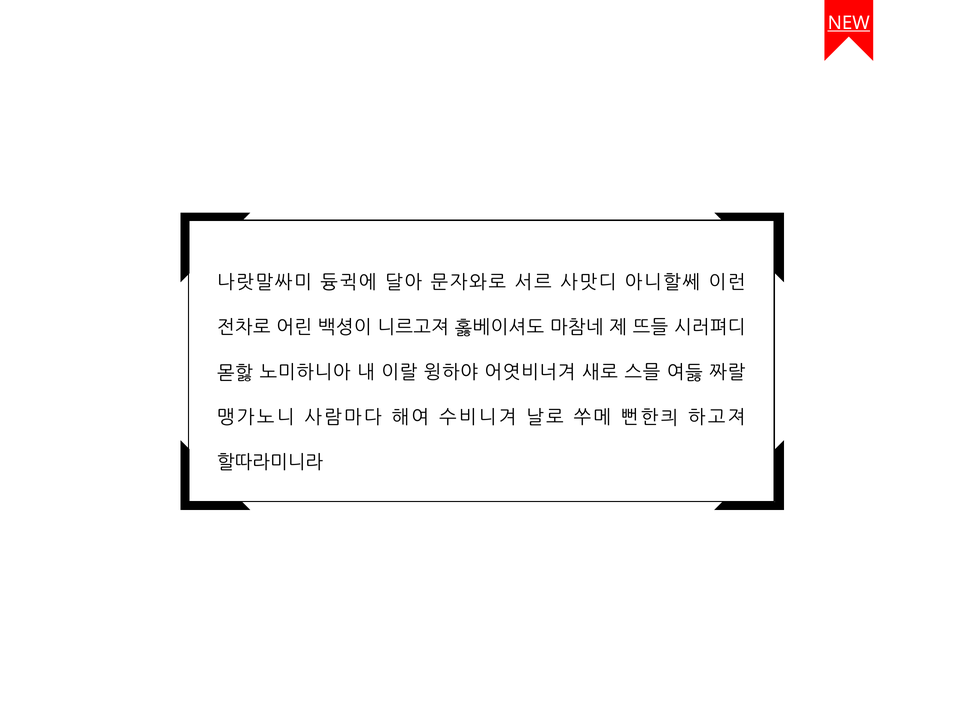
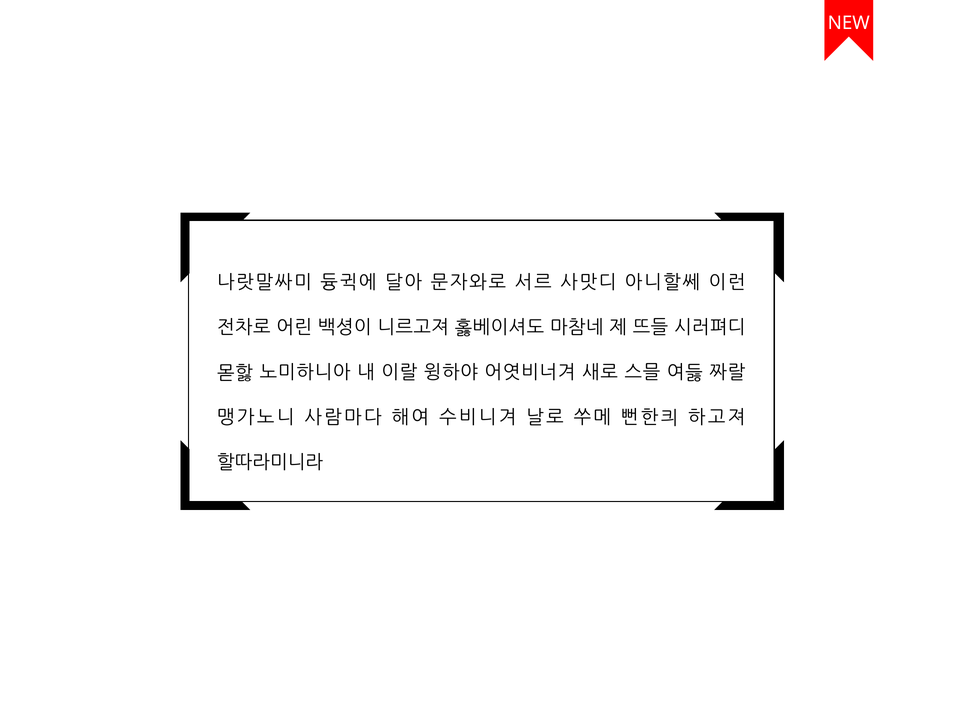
NEW underline: present -> none
